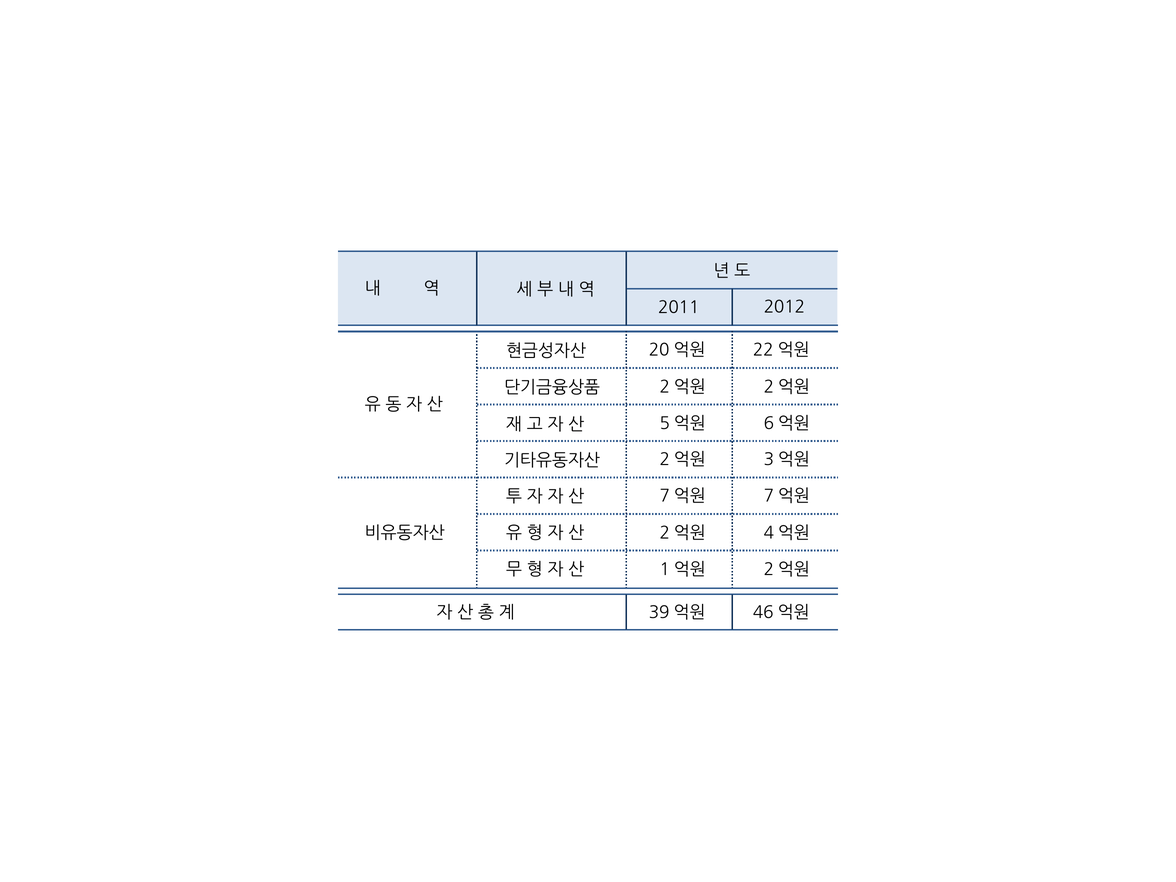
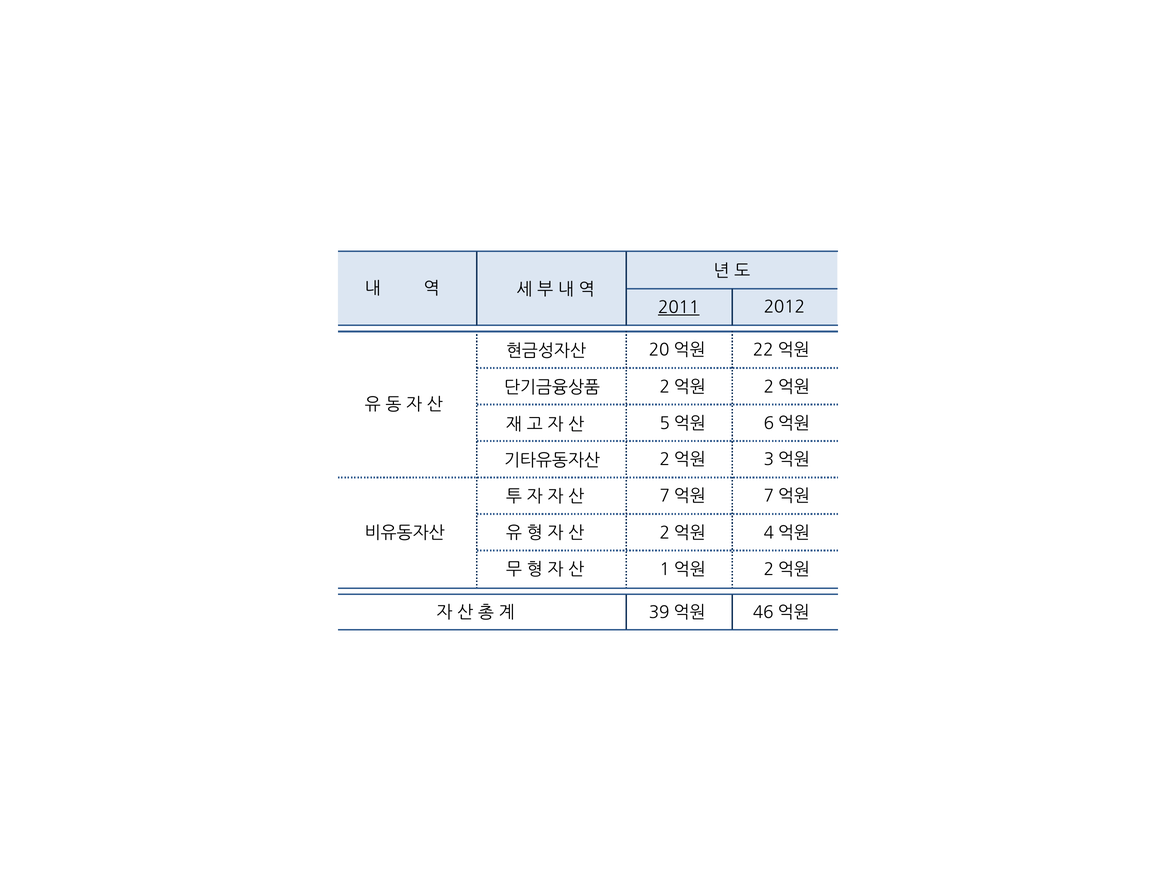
2011 underline: none -> present
